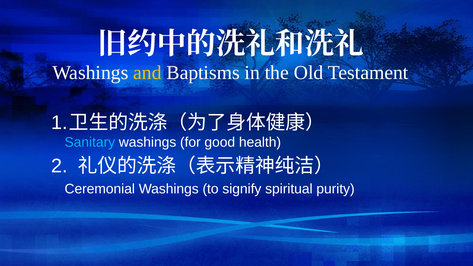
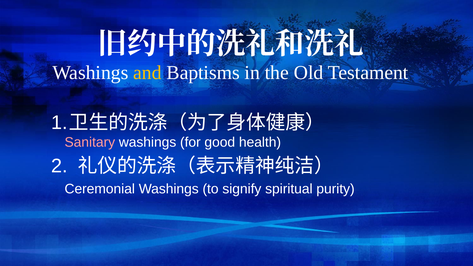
Sanitary colour: light blue -> pink
